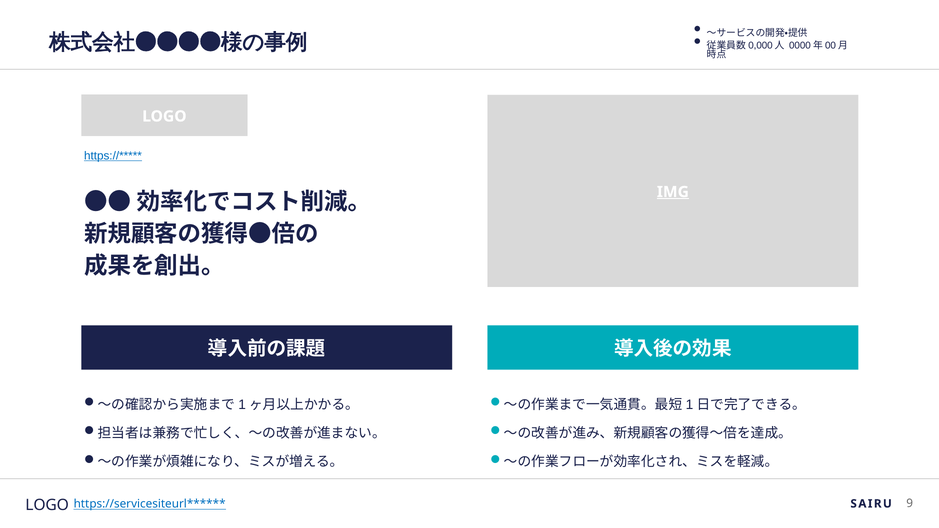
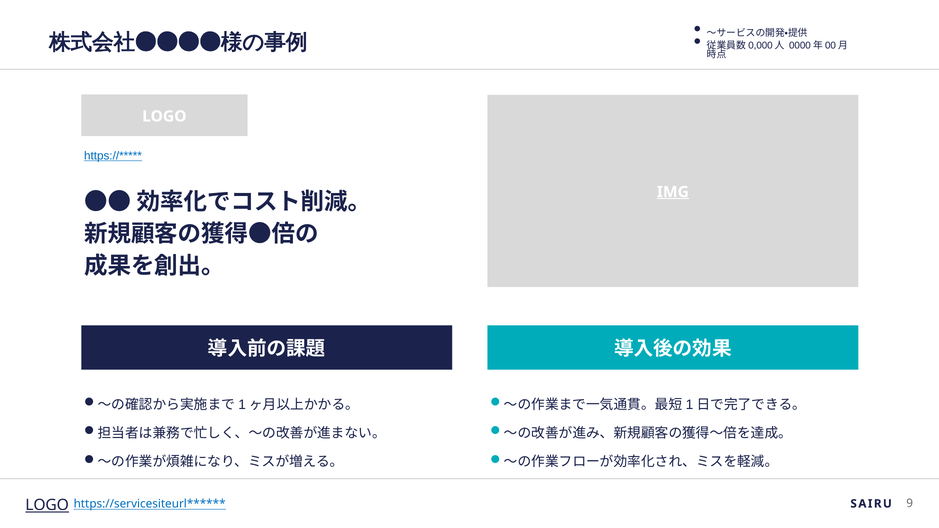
LOGO at (47, 505) underline: none -> present
